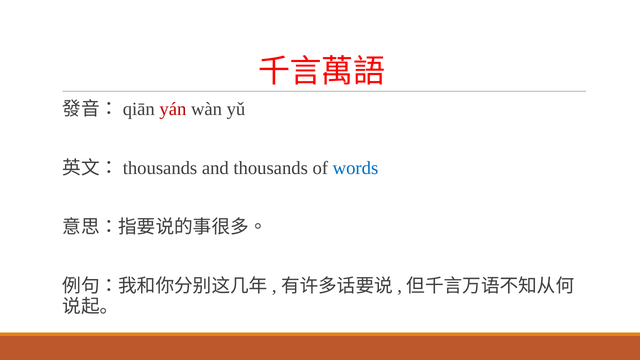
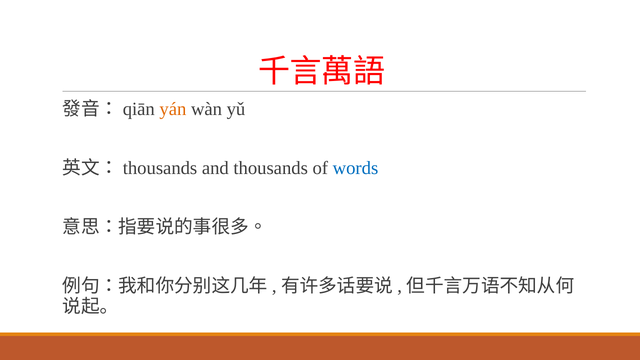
yán colour: red -> orange
